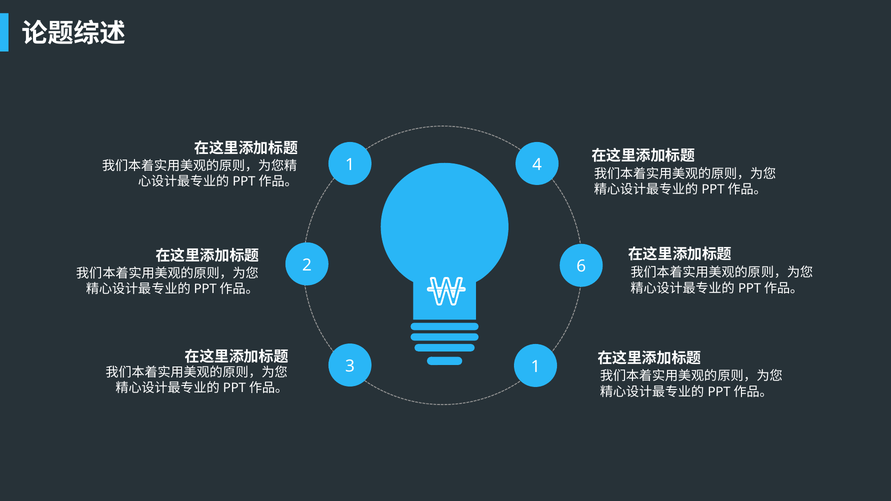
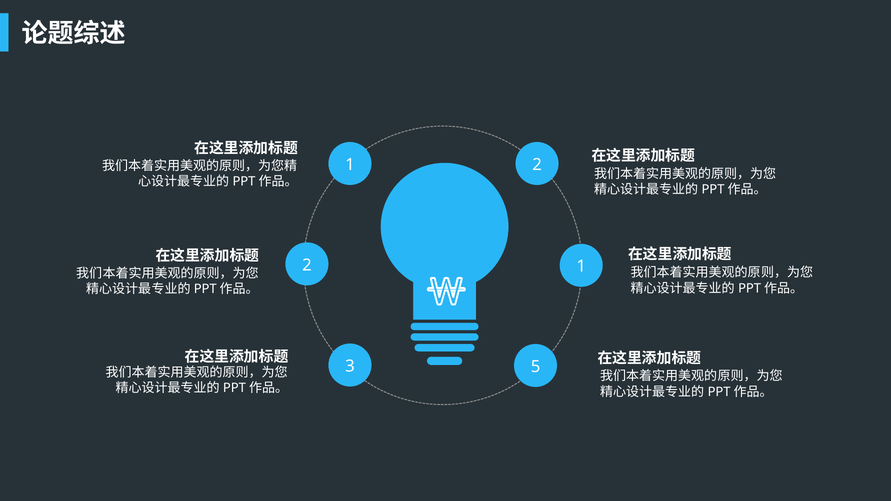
1 4: 4 -> 2
2 6: 6 -> 1
3 1: 1 -> 5
